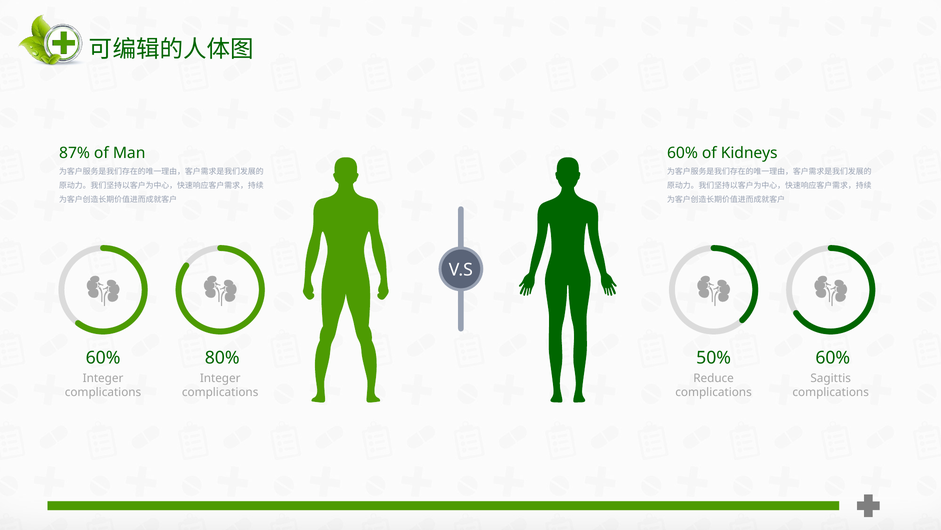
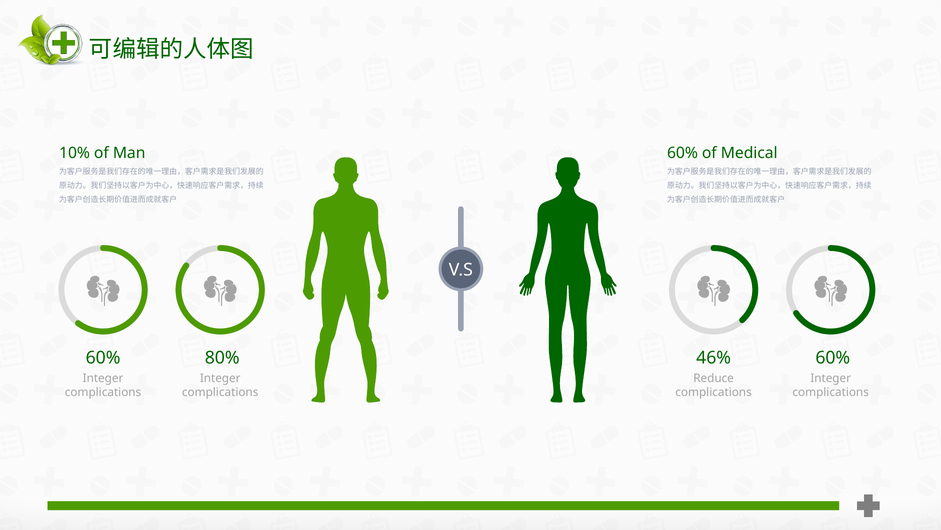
87%: 87% -> 10%
Kidneys: Kidneys -> Medical
50%: 50% -> 46%
Sagittis at (831, 378): Sagittis -> Integer
